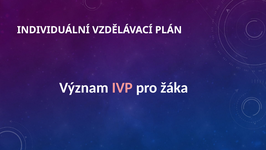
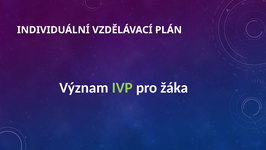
IVP colour: pink -> light green
